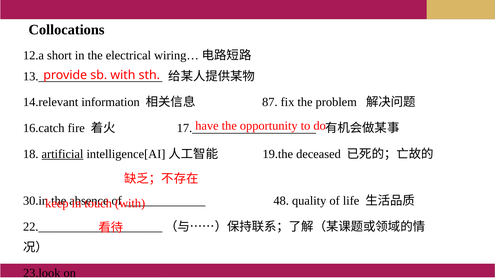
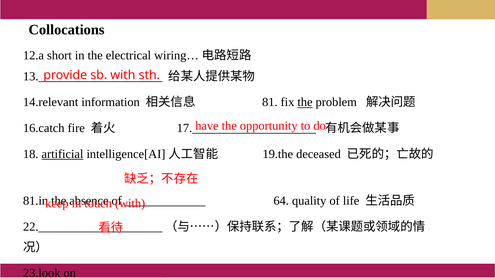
87: 87 -> 81
the at (305, 102) underline: none -> present
30.in: 30.in -> 81.in
48: 48 -> 64
